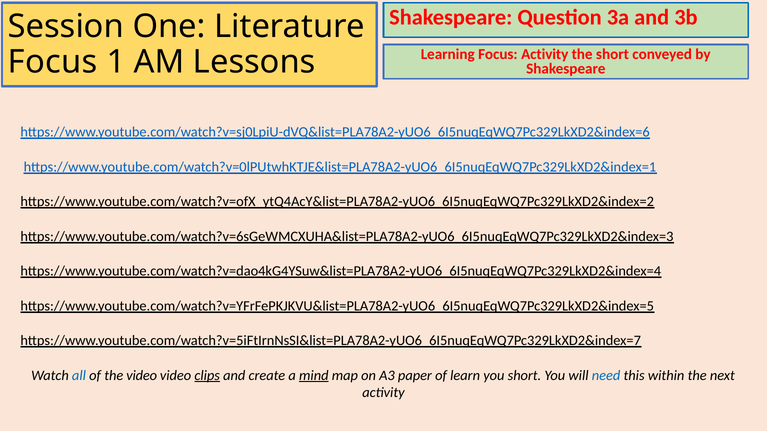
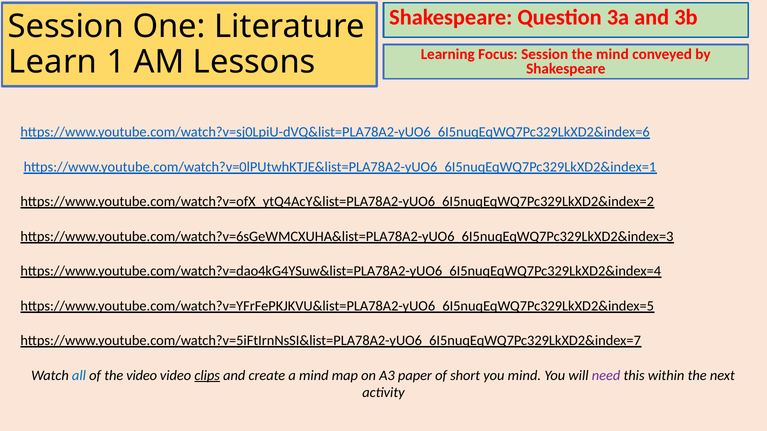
Focus Activity: Activity -> Session
the short: short -> mind
Focus at (53, 62): Focus -> Learn
mind at (314, 376) underline: present -> none
learn: learn -> short
you short: short -> mind
need colour: blue -> purple
